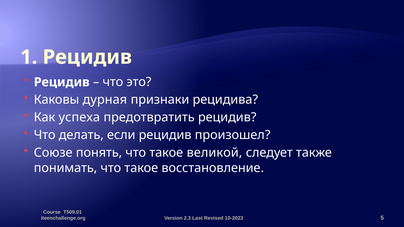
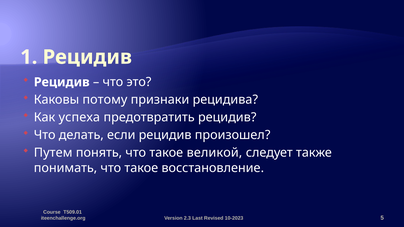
дурная: дурная -> потому
Союзе: Союзе -> Путем
